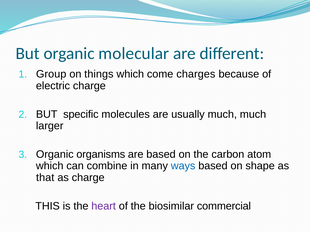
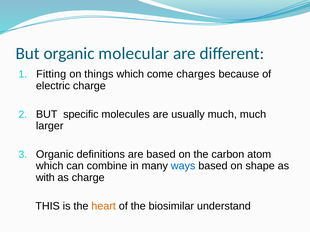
Group: Group -> Fitting
organisms: organisms -> definitions
that: that -> with
heart colour: purple -> orange
commercial: commercial -> understand
